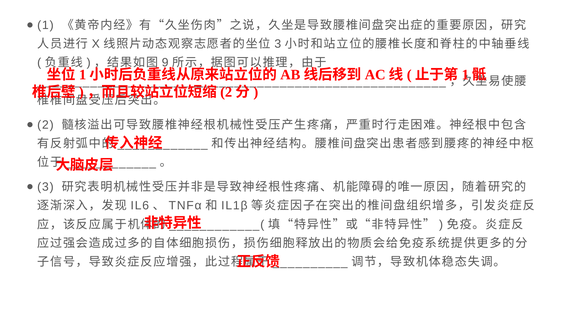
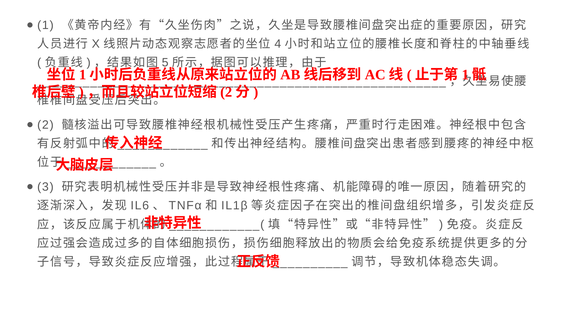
3 at (278, 44): 3 -> 4
9: 9 -> 5
